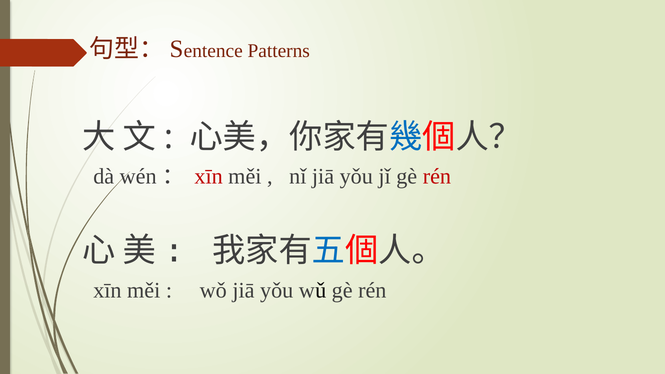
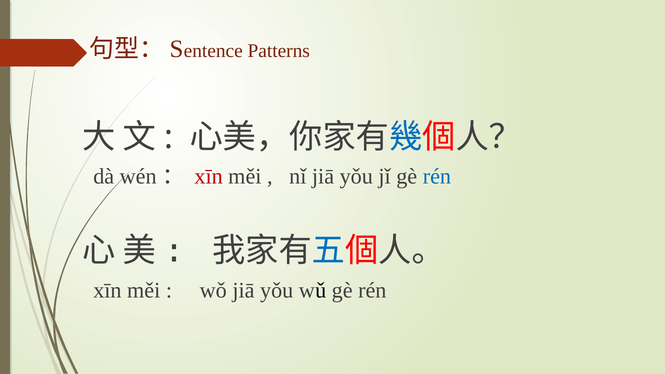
rén at (437, 177) colour: red -> blue
